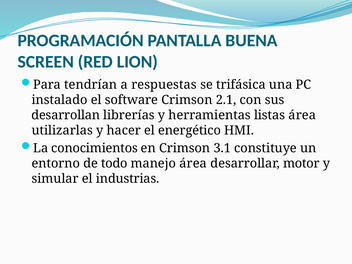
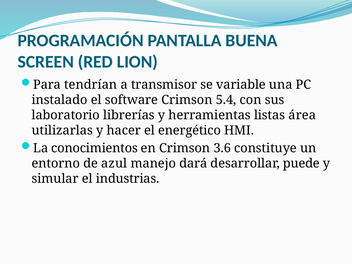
respuestas: respuestas -> transmisor
trifásica: trifásica -> variable
2.1: 2.1 -> 5.4
desarrollan: desarrollan -> laboratorio
3.1: 3.1 -> 3.6
todo: todo -> azul
manejo área: área -> dará
motor: motor -> puede
